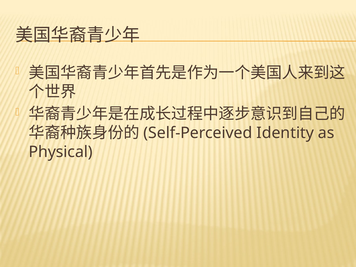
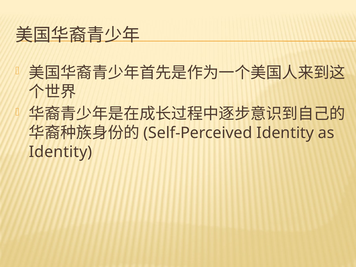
Physical at (61, 152): Physical -> Identity
